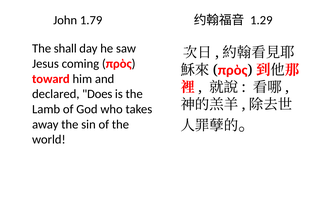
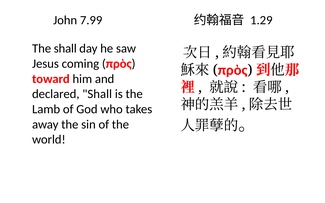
1.79: 1.79 -> 7.99
declared Does: Does -> Shall
